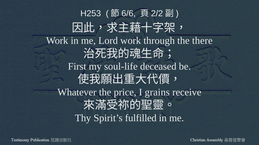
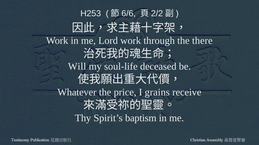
First: First -> Will
fulfilled: fulfilled -> baptism
